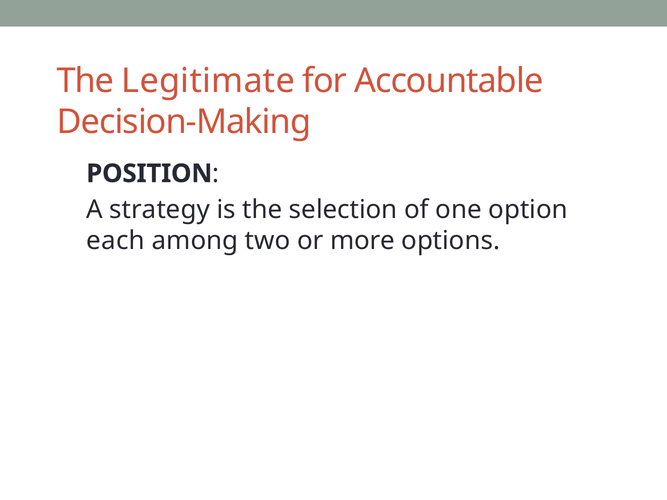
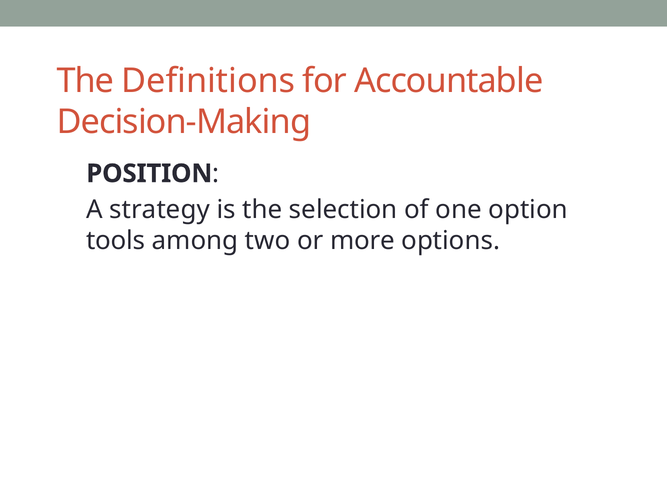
Legitimate: Legitimate -> Definitions
each: each -> tools
